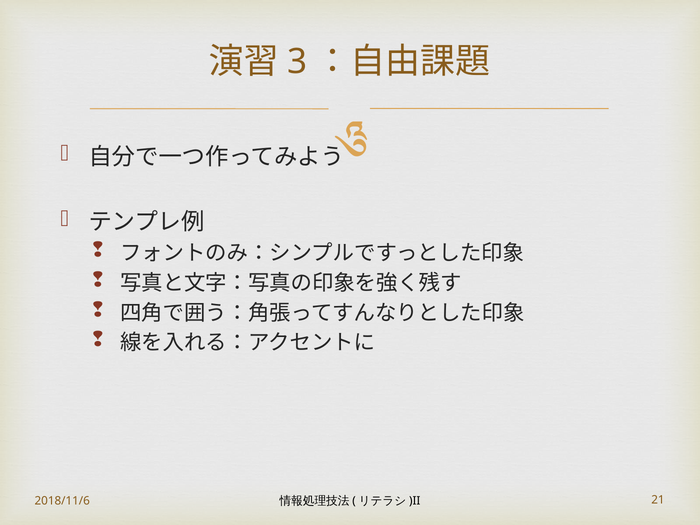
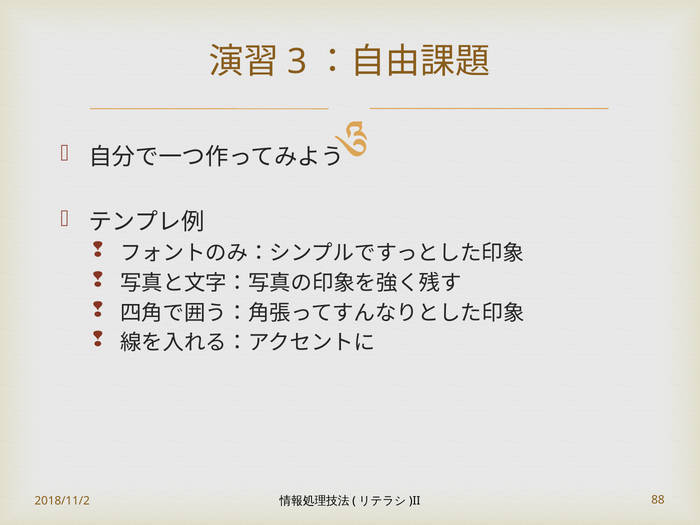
2018/11/6: 2018/11/6 -> 2018/11/2
21: 21 -> 88
